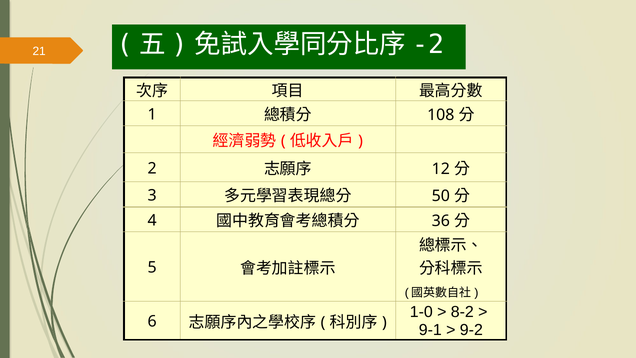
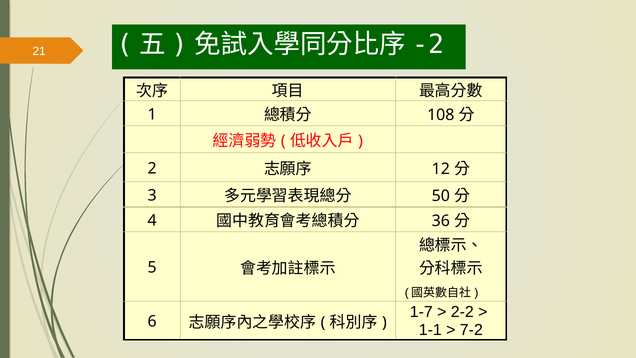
1-0: 1-0 -> 1-7
8-2: 8-2 -> 2-2
9-1: 9-1 -> 1-1
9-2: 9-2 -> 7-2
